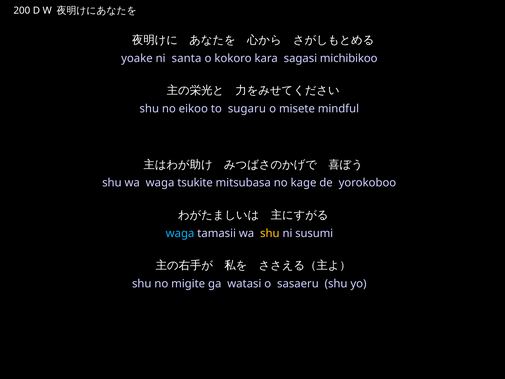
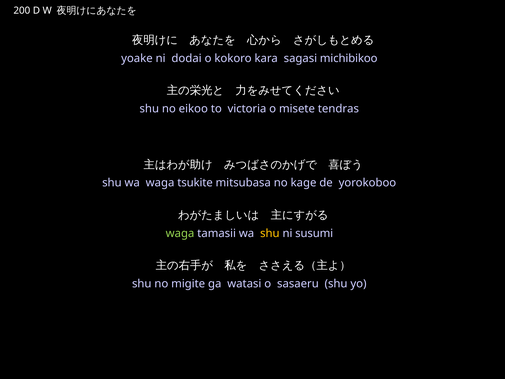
santa: santa -> dodai
sugaru: sugaru -> victoria
mindful: mindful -> tendras
waga at (180, 233) colour: light blue -> light green
